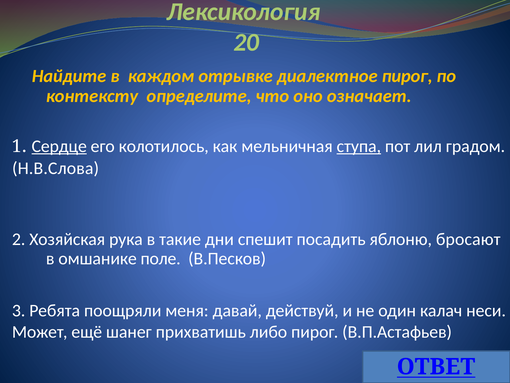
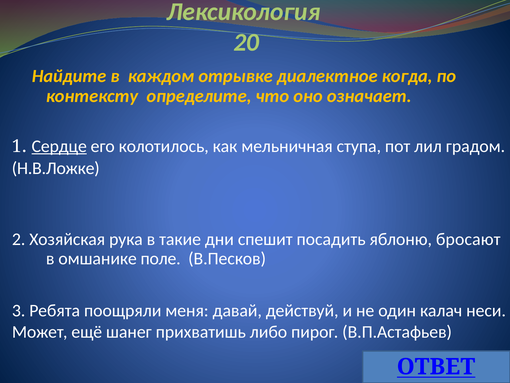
диалектное пирог: пирог -> когда
ступа underline: present -> none
Н.В.Слова: Н.В.Слова -> Н.В.Ложке
